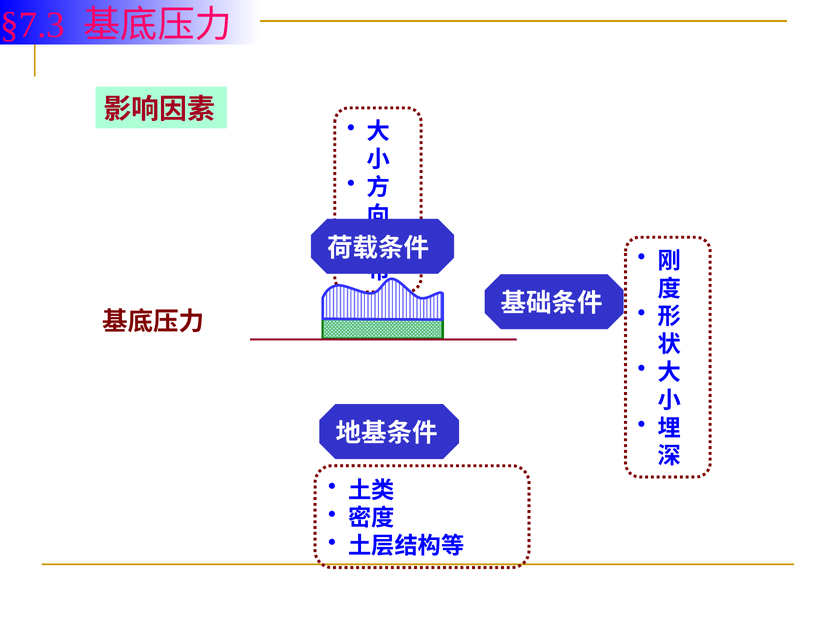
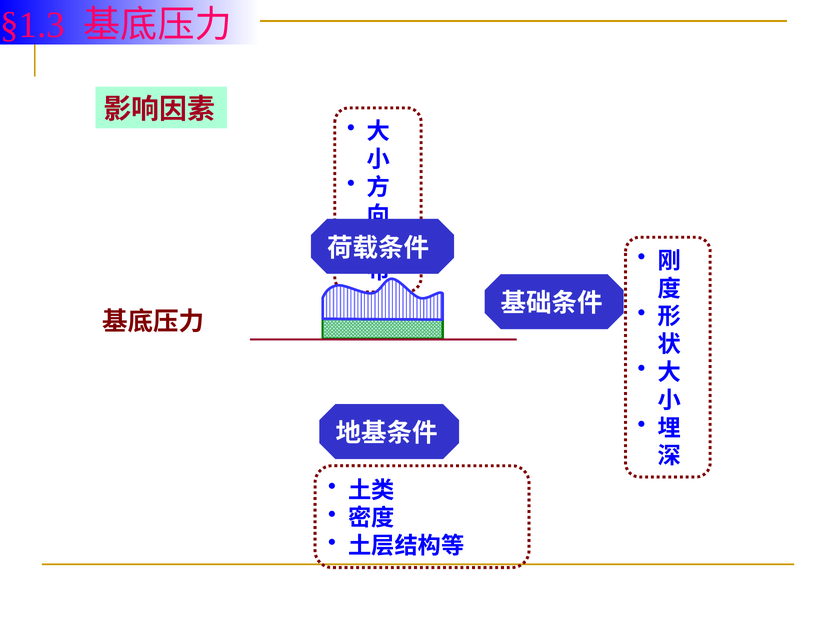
§7.3: §7.3 -> §1.3
